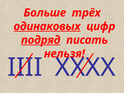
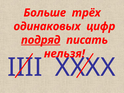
одинаковых underline: present -> none
